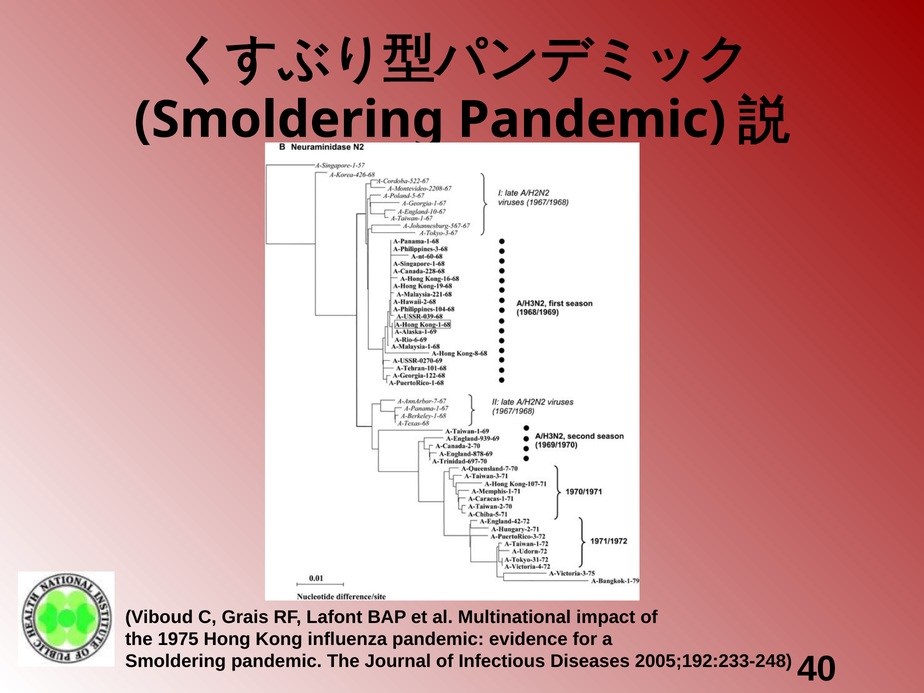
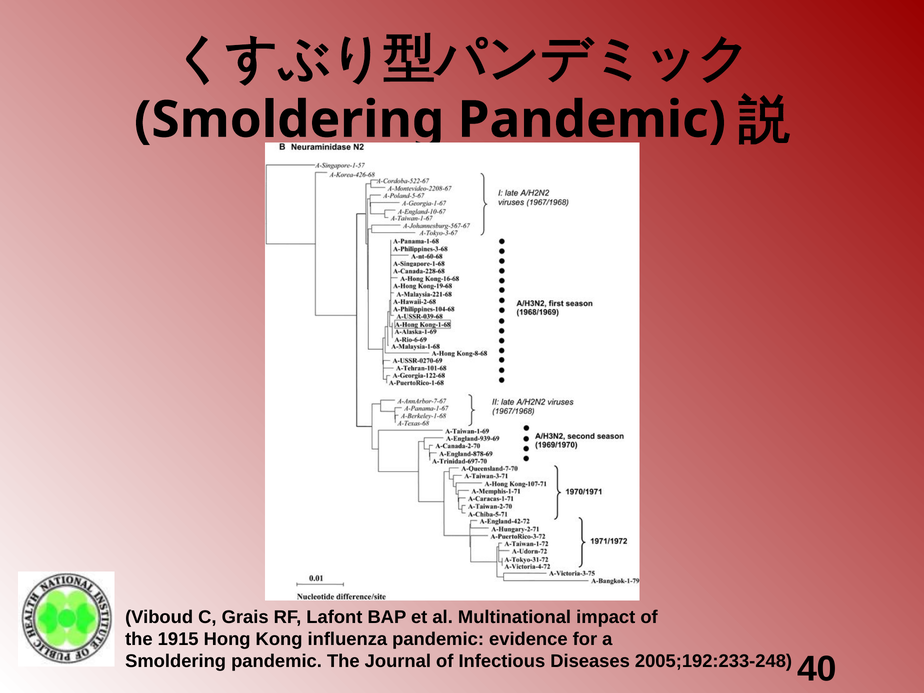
1975: 1975 -> 1915
